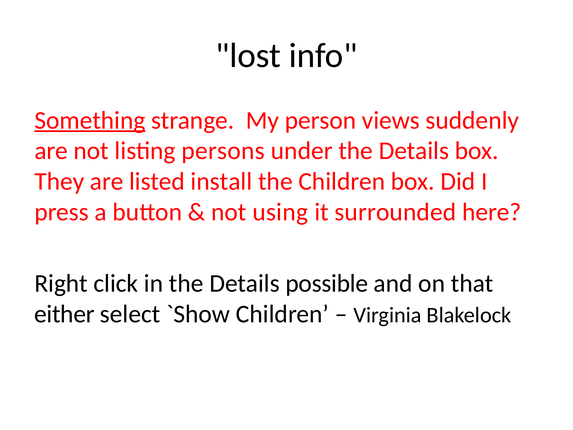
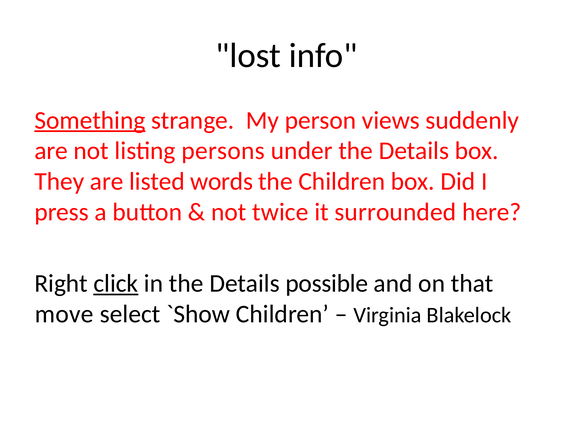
install: install -> words
using: using -> twice
click underline: none -> present
either: either -> move
